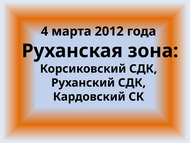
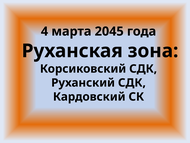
2012: 2012 -> 2045
